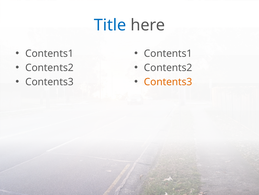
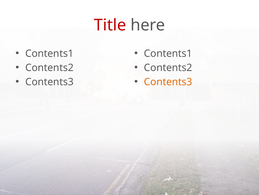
Title colour: blue -> red
